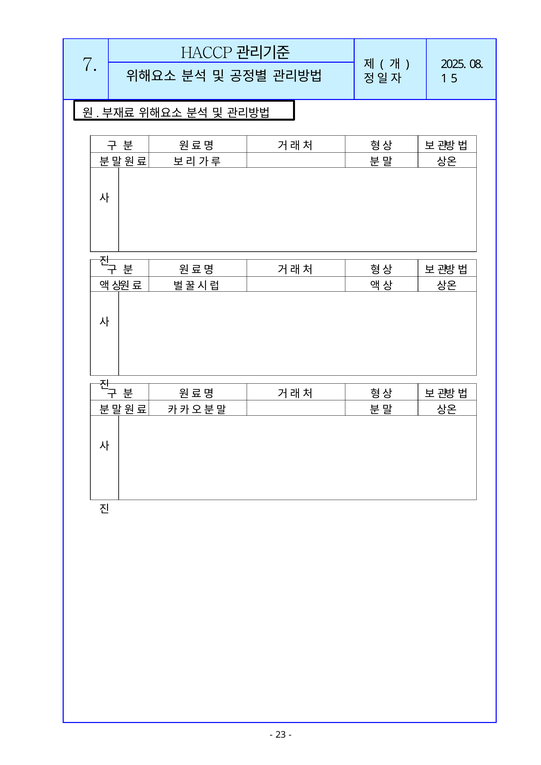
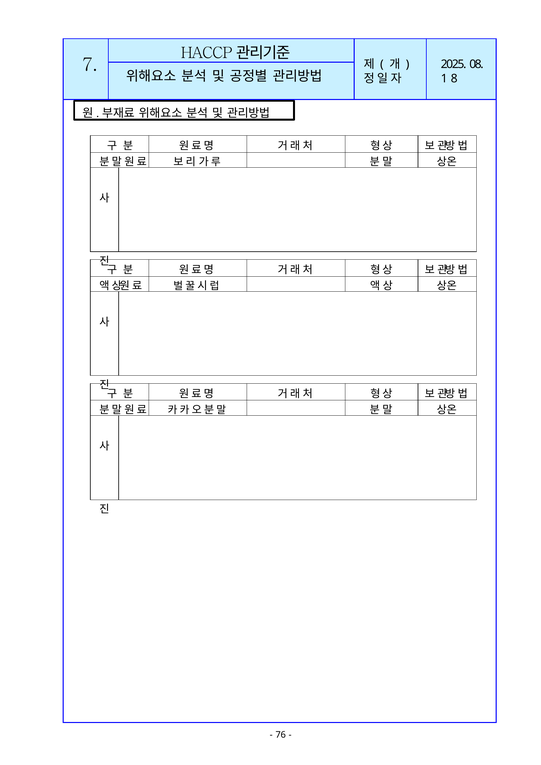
5: 5 -> 8
23: 23 -> 76
